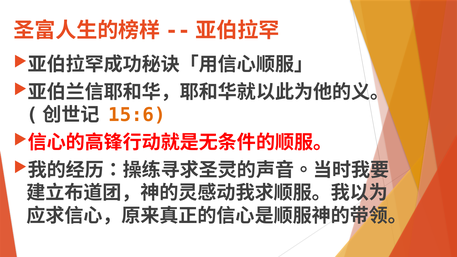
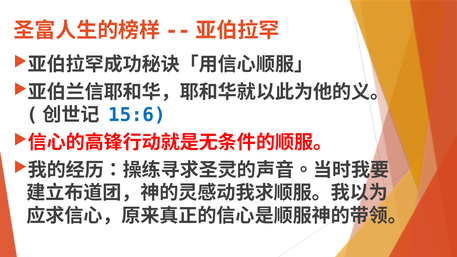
15:6 colour: orange -> blue
